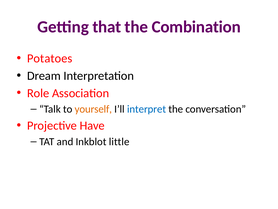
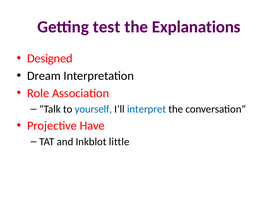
that: that -> test
Combination: Combination -> Explanations
Potatoes: Potatoes -> Designed
yourself colour: orange -> blue
